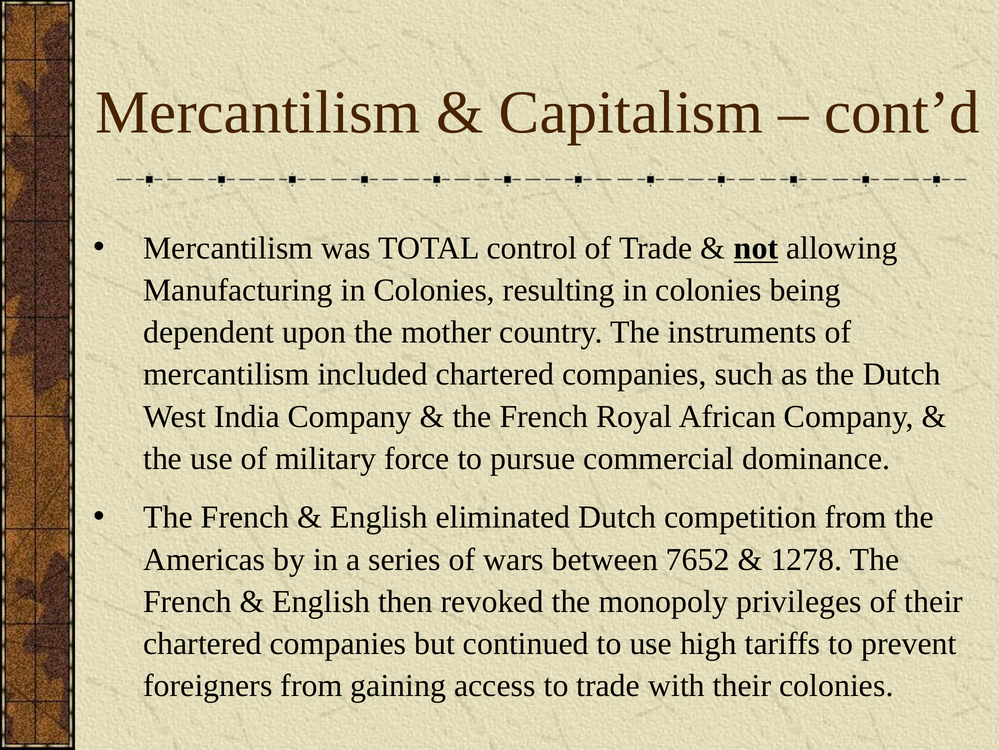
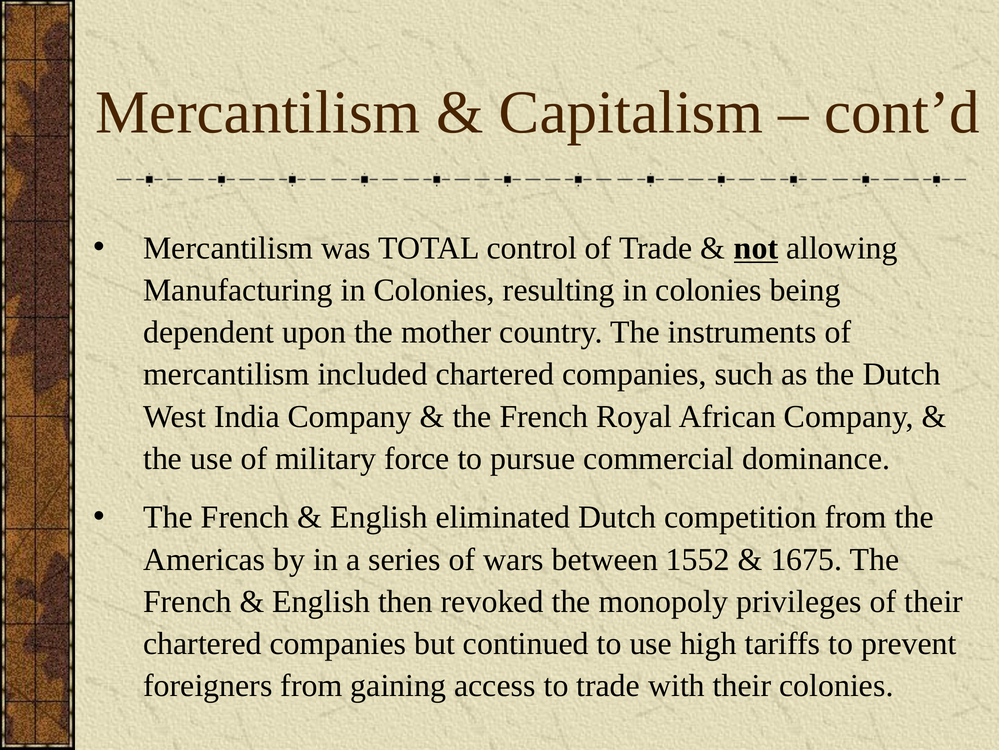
7652: 7652 -> 1552
1278: 1278 -> 1675
